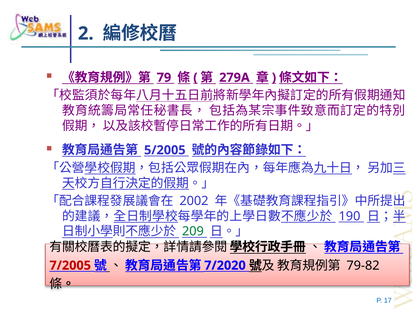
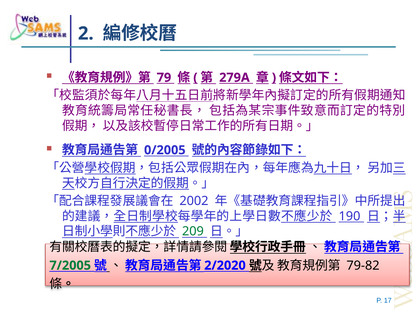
5/2005: 5/2005 -> 0/2005
7/2005 colour: red -> green
7/2020: 7/2020 -> 2/2020
